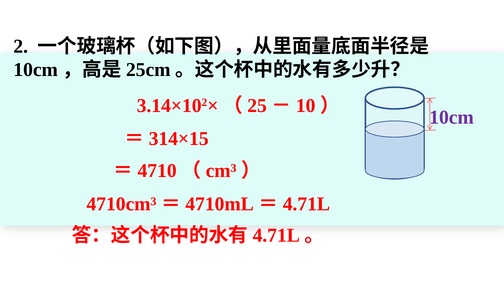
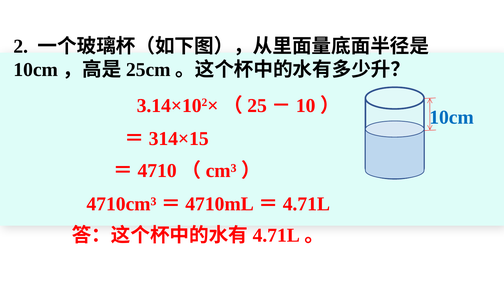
10cm at (452, 117) colour: purple -> blue
